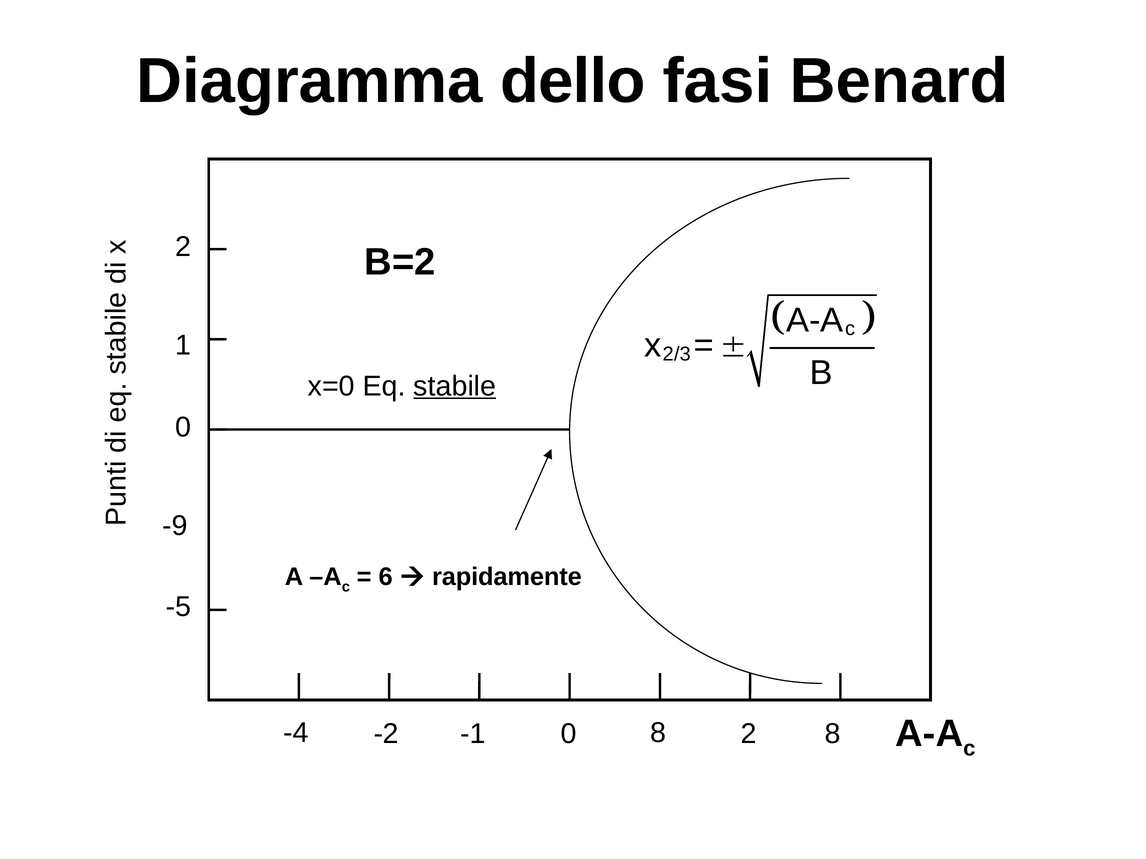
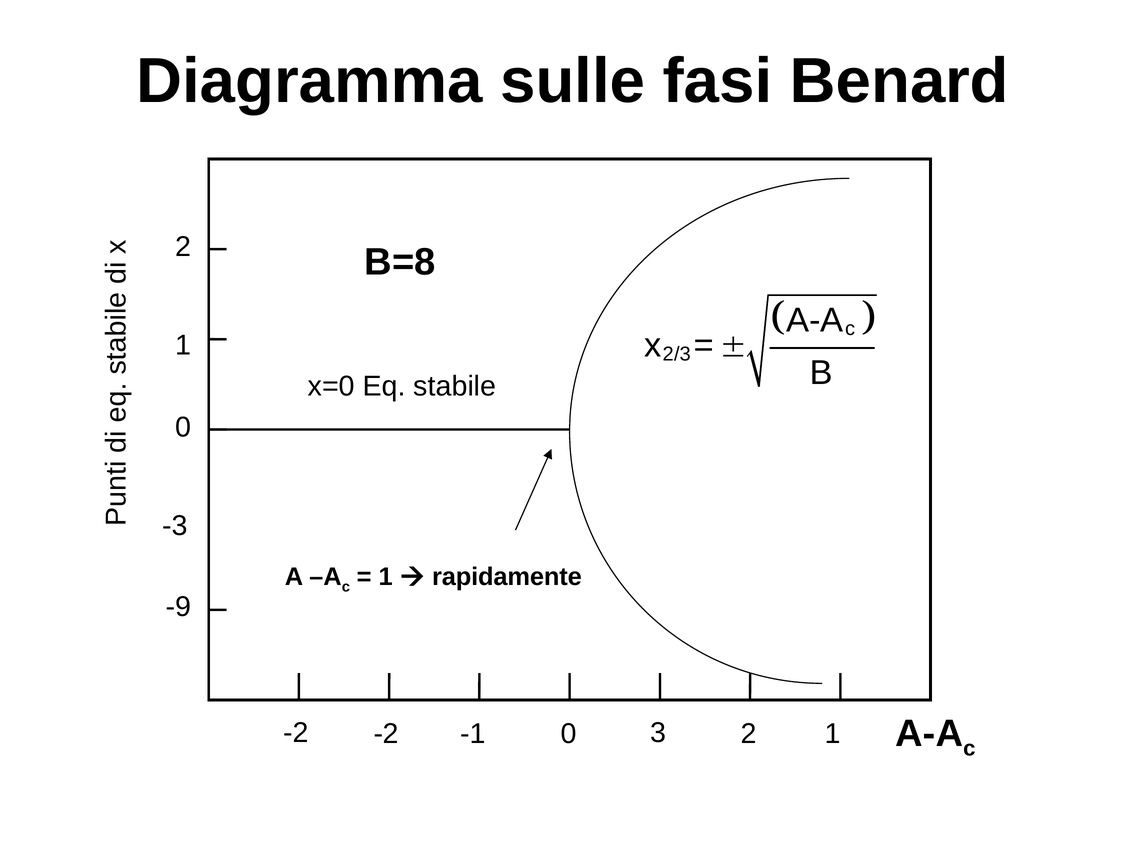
dello: dello -> sulle
B=2: B=2 -> B=8
stabile underline: present -> none
-9: -9 -> -3
6 at (386, 577): 6 -> 1
-5: -5 -> -9
-4 at (296, 733): -4 -> -2
0 8: 8 -> 3
2 8: 8 -> 1
